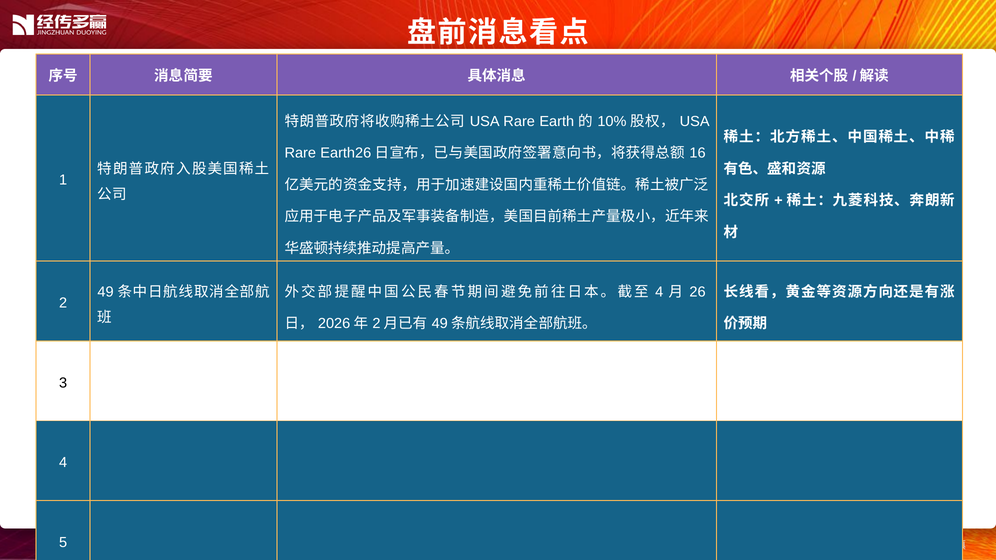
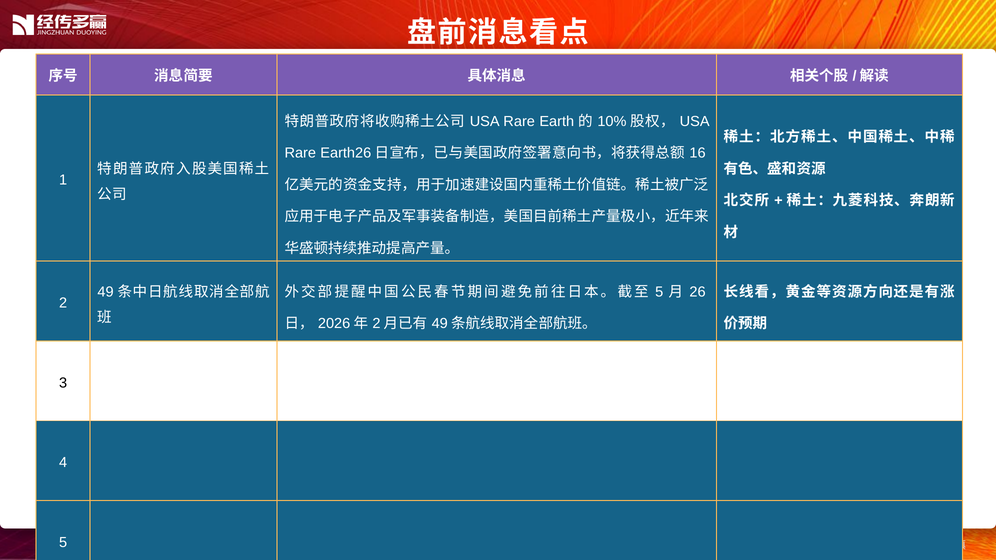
4 at (659, 292): 4 -> 5
